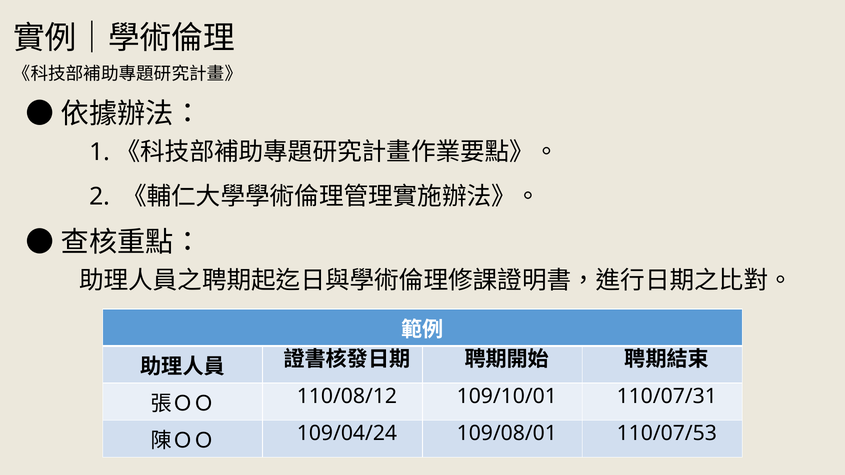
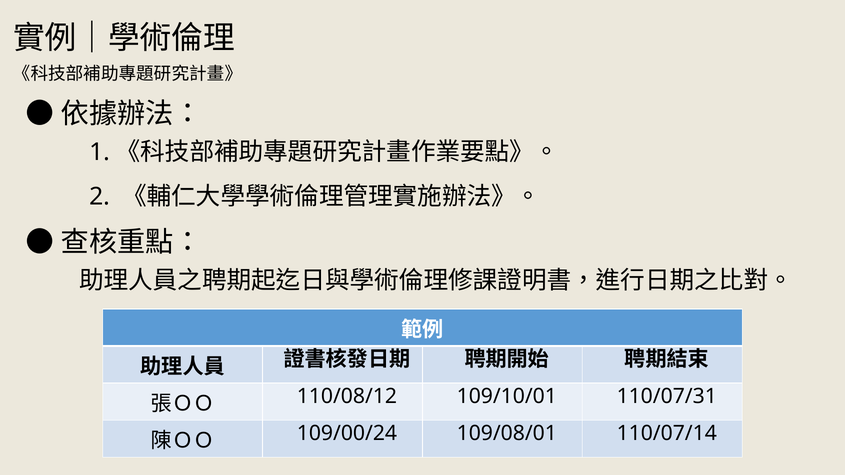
109/04/24: 109/04/24 -> 109/00/24
110/07/53: 110/07/53 -> 110/07/14
